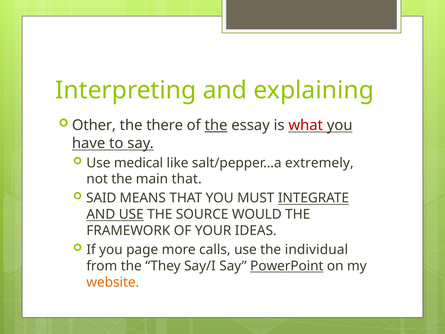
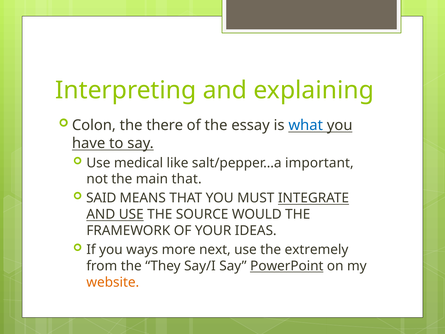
Other: Other -> Colon
the at (216, 125) underline: present -> none
what colour: red -> blue
extremely: extremely -> important
page: page -> ways
calls: calls -> next
individual: individual -> extremely
